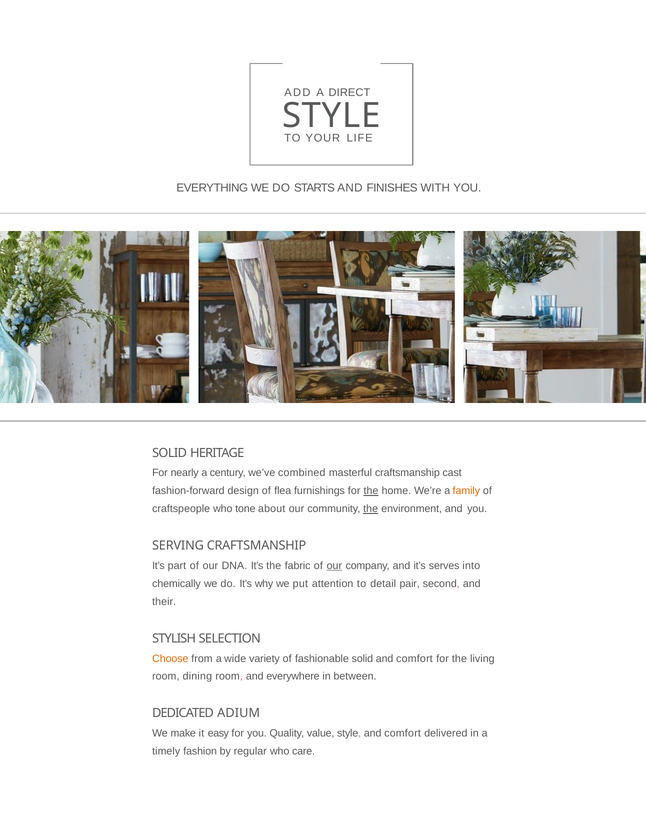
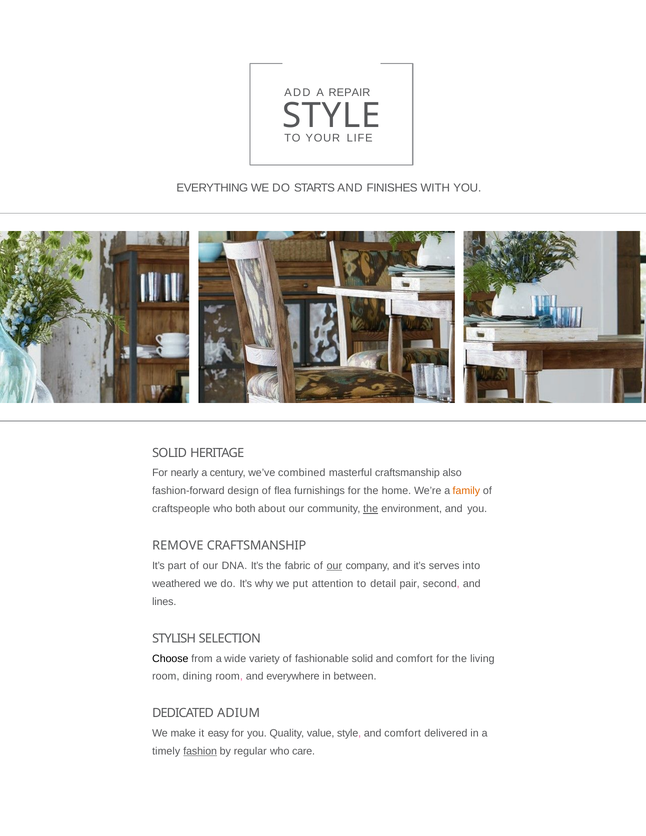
DIRECT: DIRECT -> REPAIR
cast: cast -> also
the at (371, 491) underline: present -> none
tone: tone -> both
SERVING: SERVING -> REMOVE
chemically: chemically -> weathered
their: their -> lines
Choose colour: orange -> black
fashion underline: none -> present
